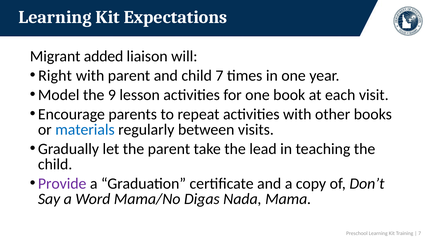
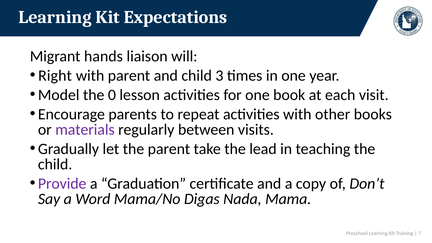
added: added -> hands
child 7: 7 -> 3
9: 9 -> 0
materials colour: blue -> purple
